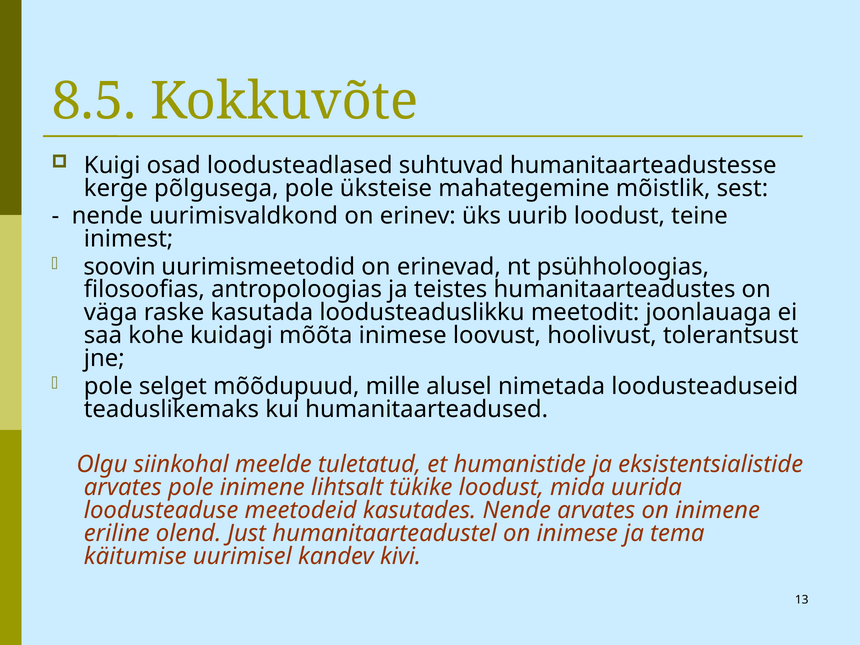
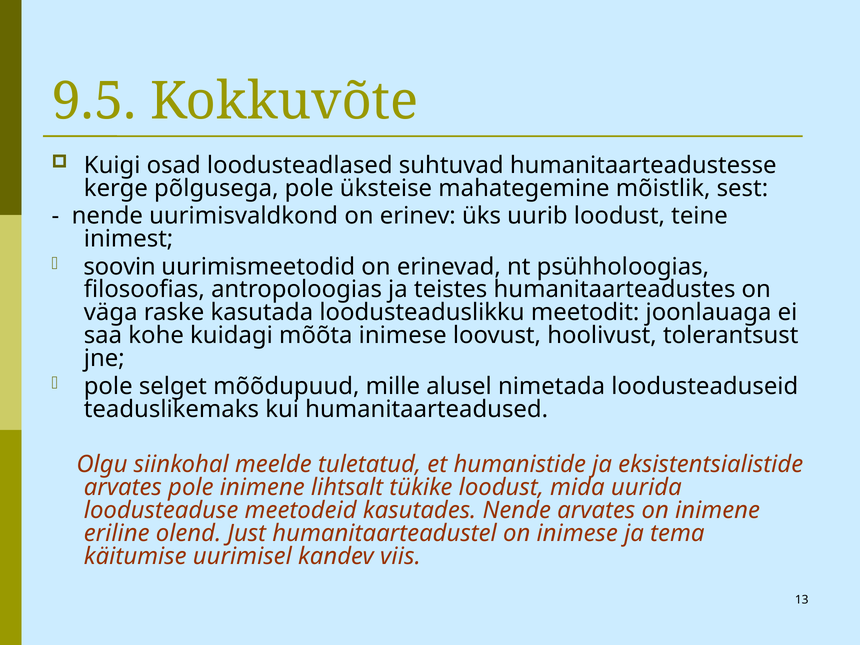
8.5: 8.5 -> 9.5
kivi: kivi -> viis
